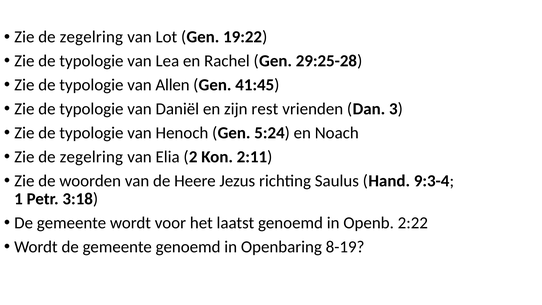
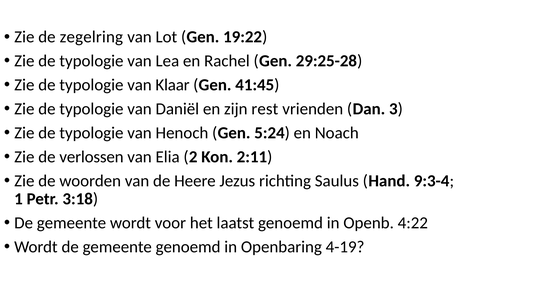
Allen: Allen -> Klaar
zegelring at (91, 157): zegelring -> verlossen
2:22: 2:22 -> 4:22
8-19: 8-19 -> 4-19
